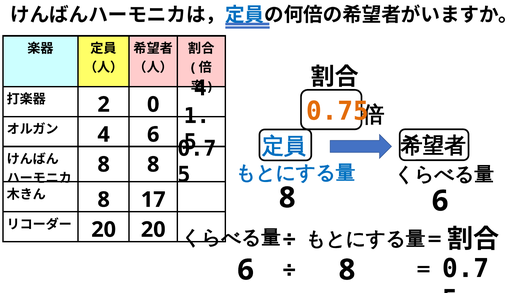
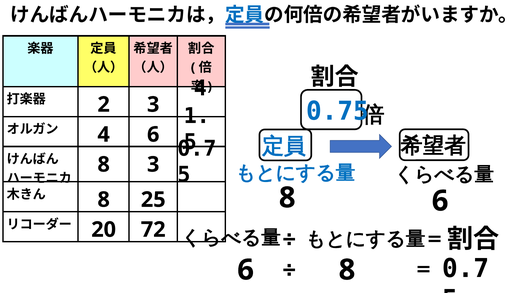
0.75 colour: orange -> blue
2 0: 0 -> 3
8 8: 8 -> 3
17: 17 -> 25
20 20: 20 -> 72
